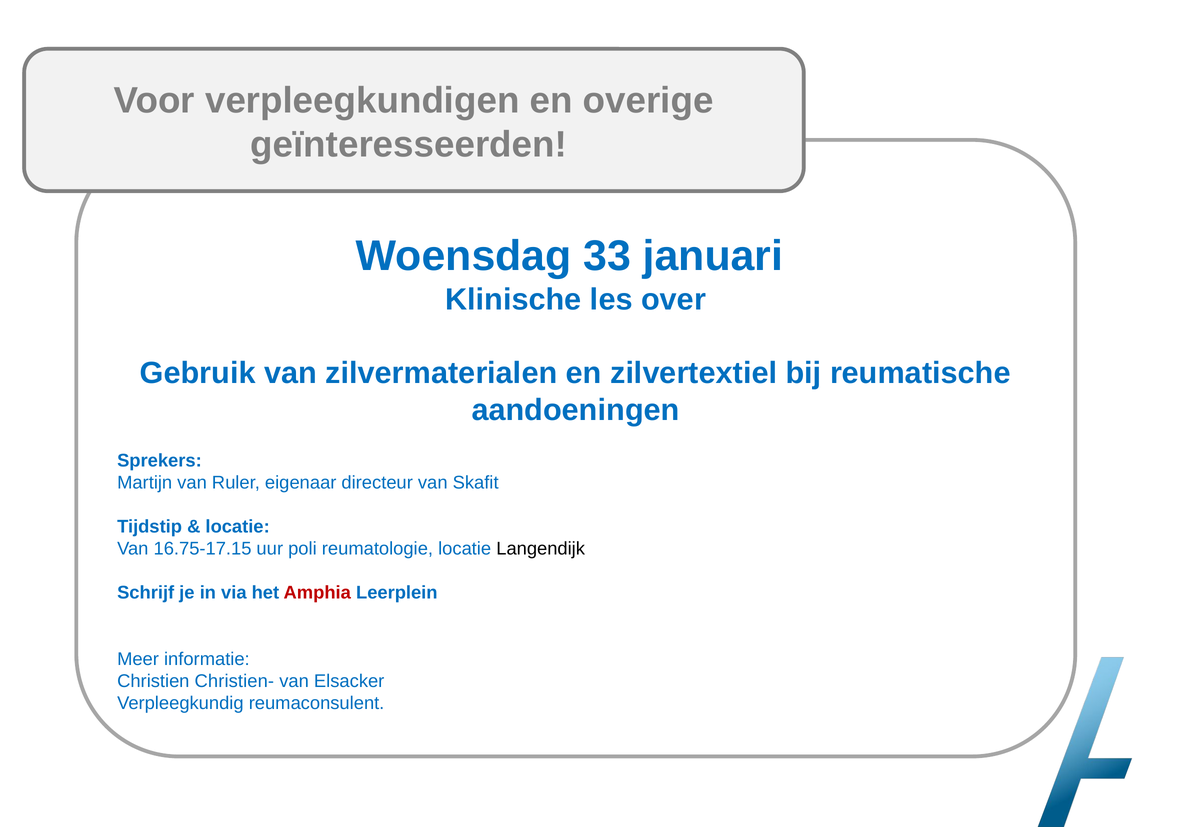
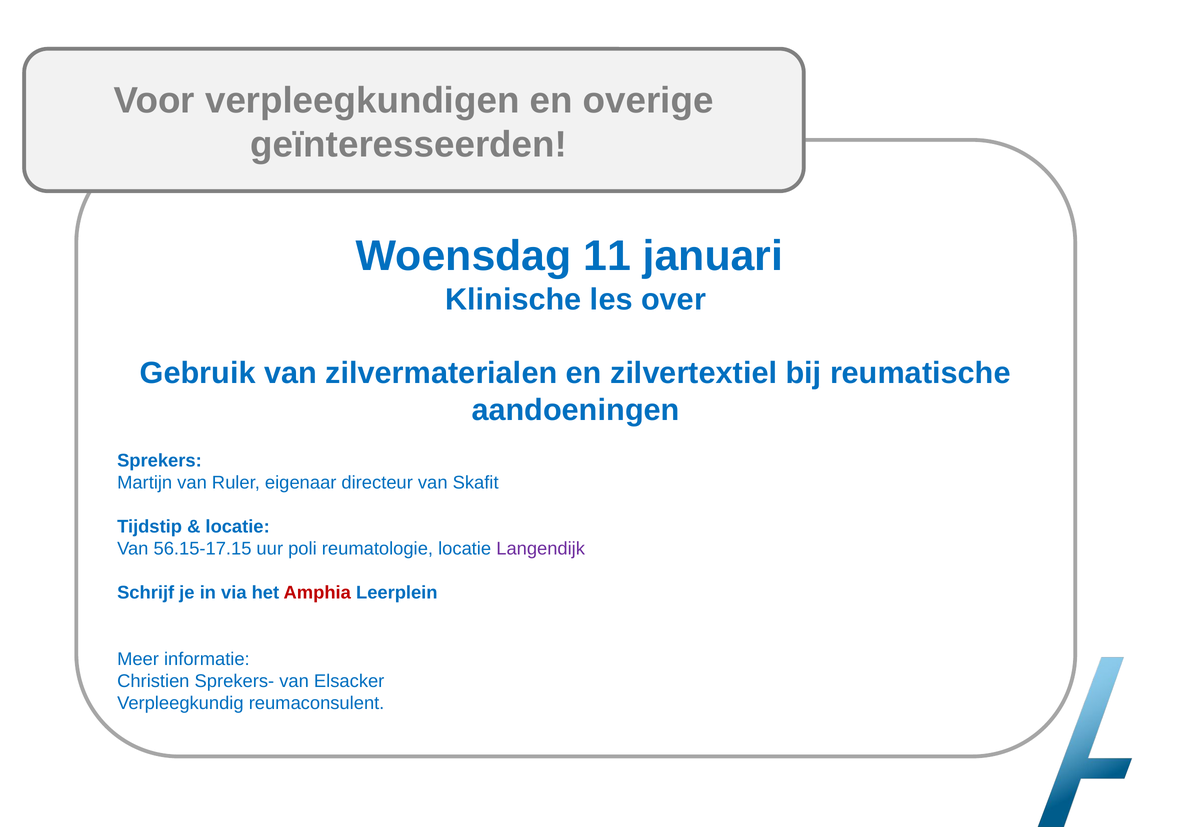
33: 33 -> 11
16.75-17.15: 16.75-17.15 -> 56.15-17.15
Langendijk colour: black -> purple
Christien-: Christien- -> Sprekers-
